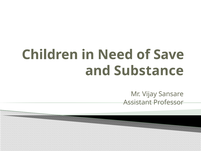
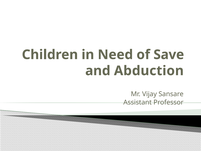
Substance: Substance -> Abduction
